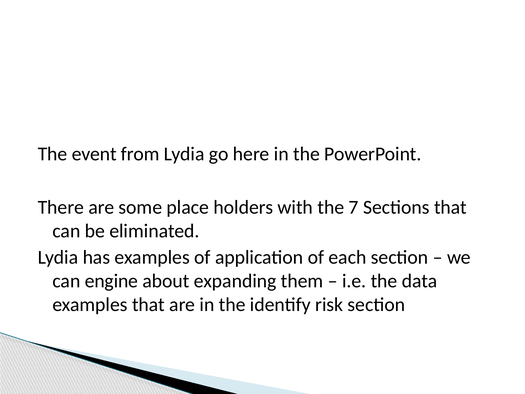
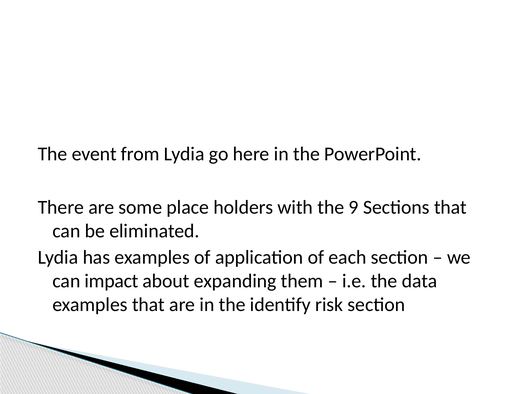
7: 7 -> 9
engine: engine -> impact
